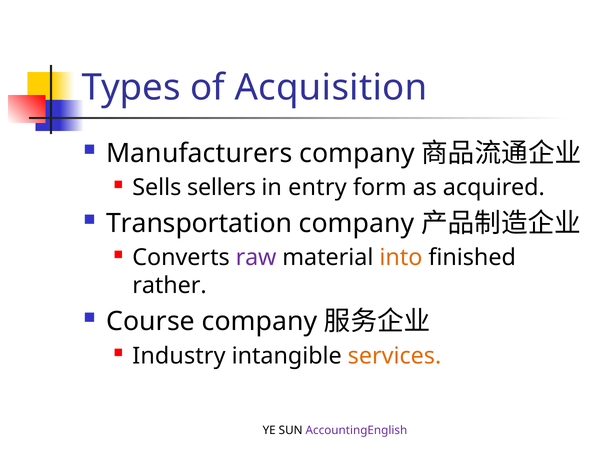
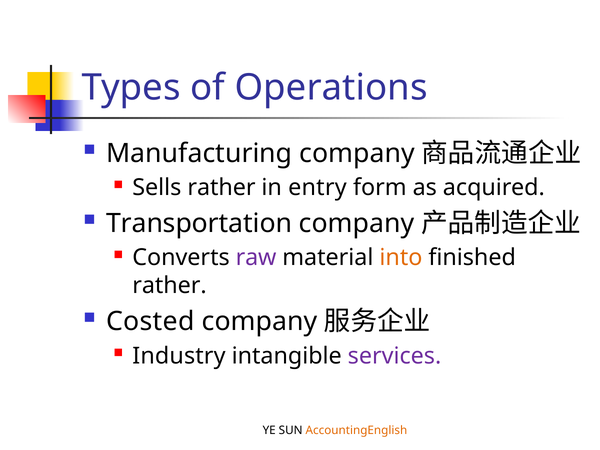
Acquisition: Acquisition -> Operations
Manufacturers: Manufacturers -> Manufacturing
Sells sellers: sellers -> rather
Course: Course -> Costed
services colour: orange -> purple
AccountingEnglish colour: purple -> orange
